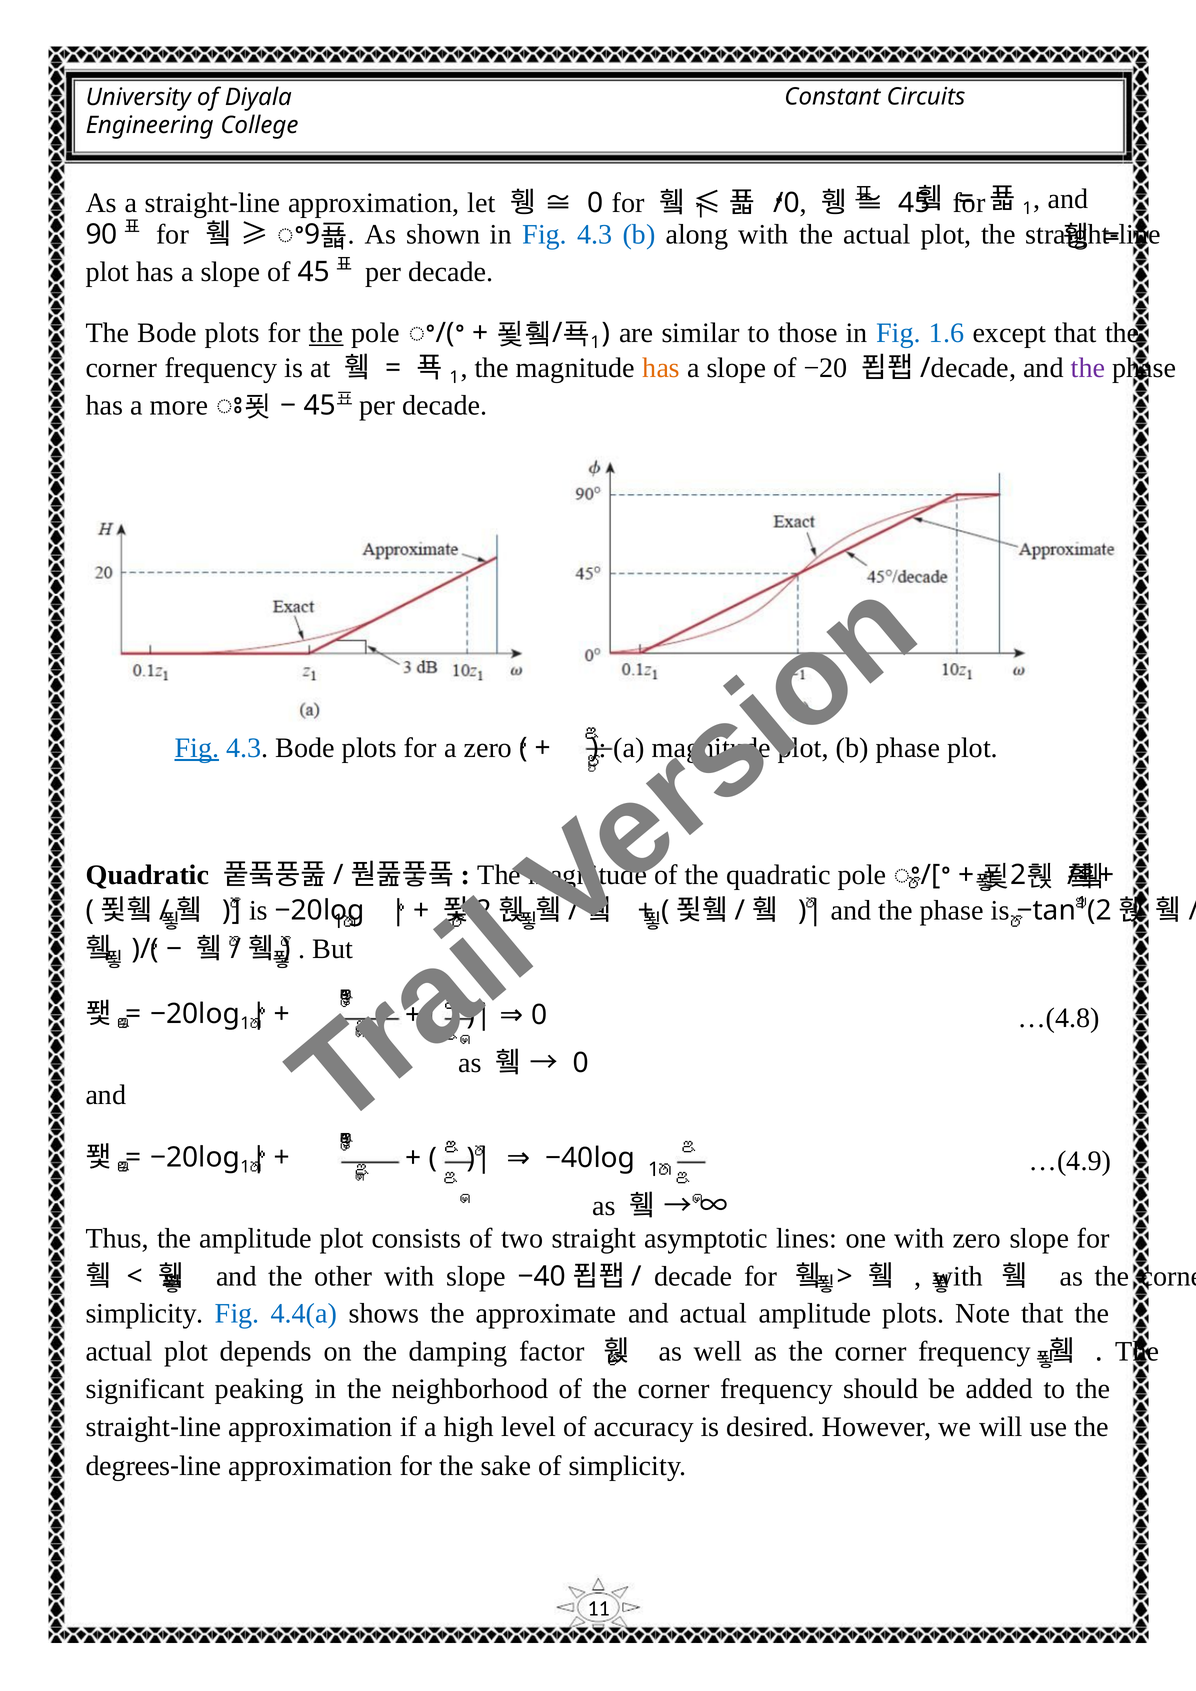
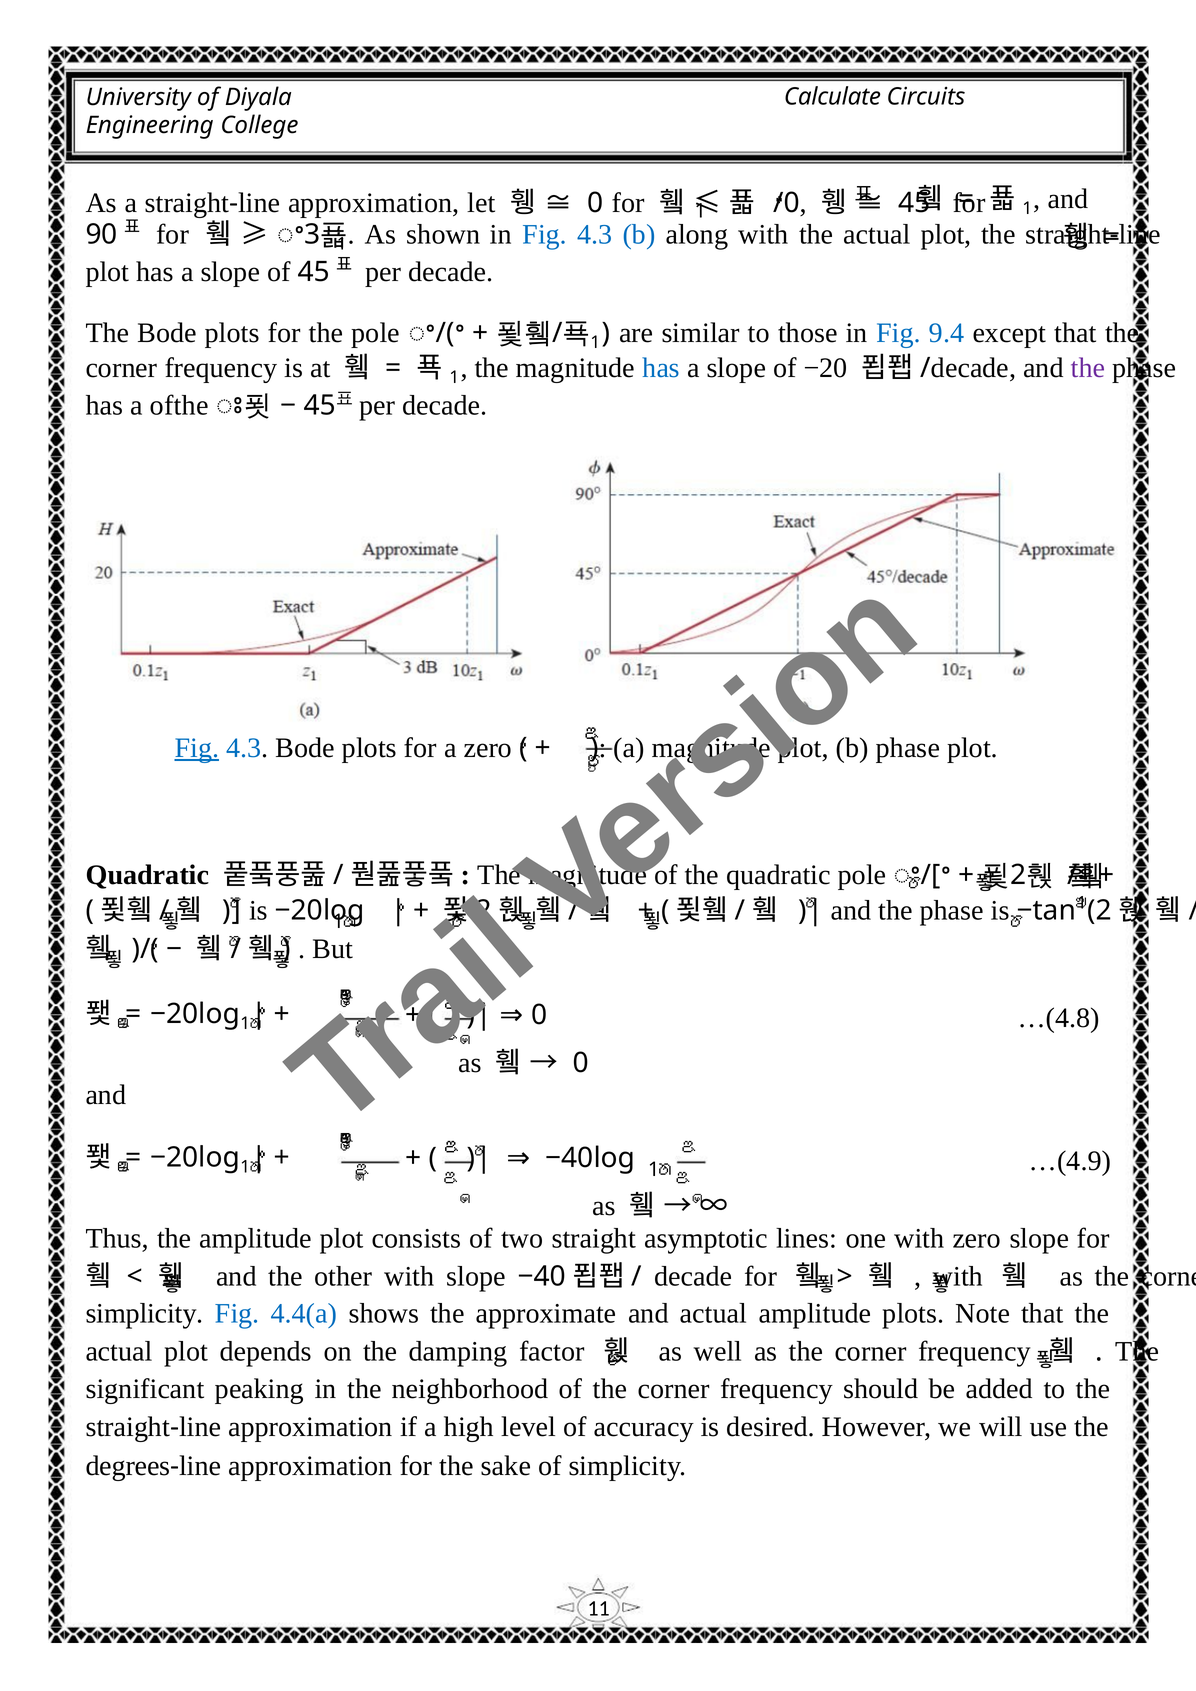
Constant: Constant -> Calculate
9: 9 -> 3
the at (326, 333) underline: present -> none
1.6: 1.6 -> 9.4
has at (661, 368) colour: orange -> blue
more: more -> ofthe
